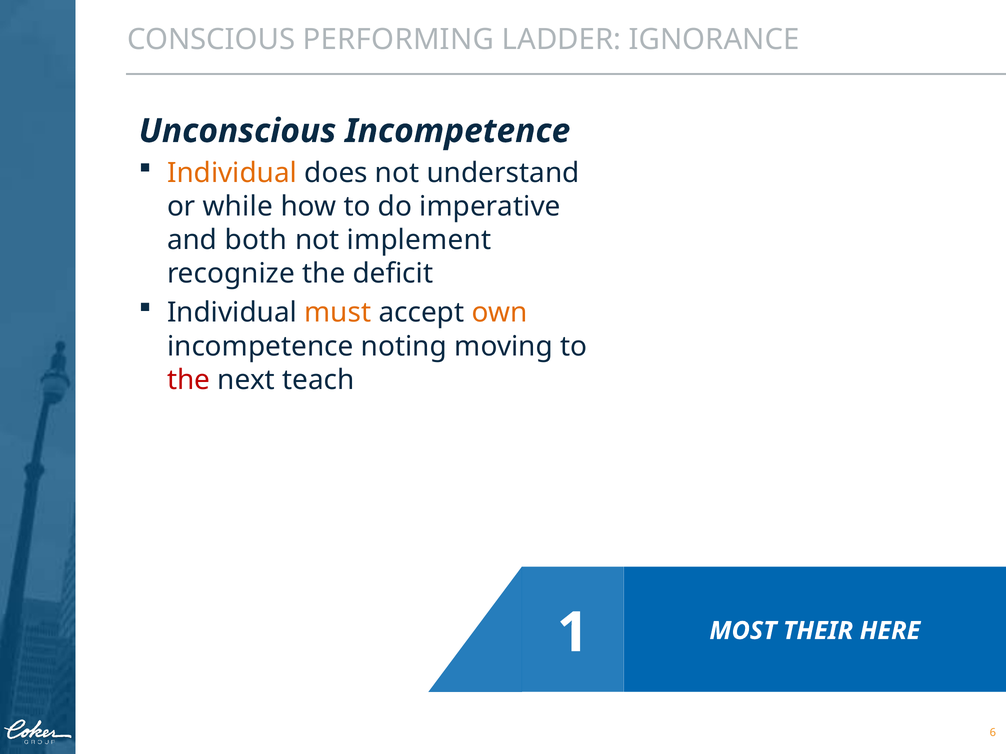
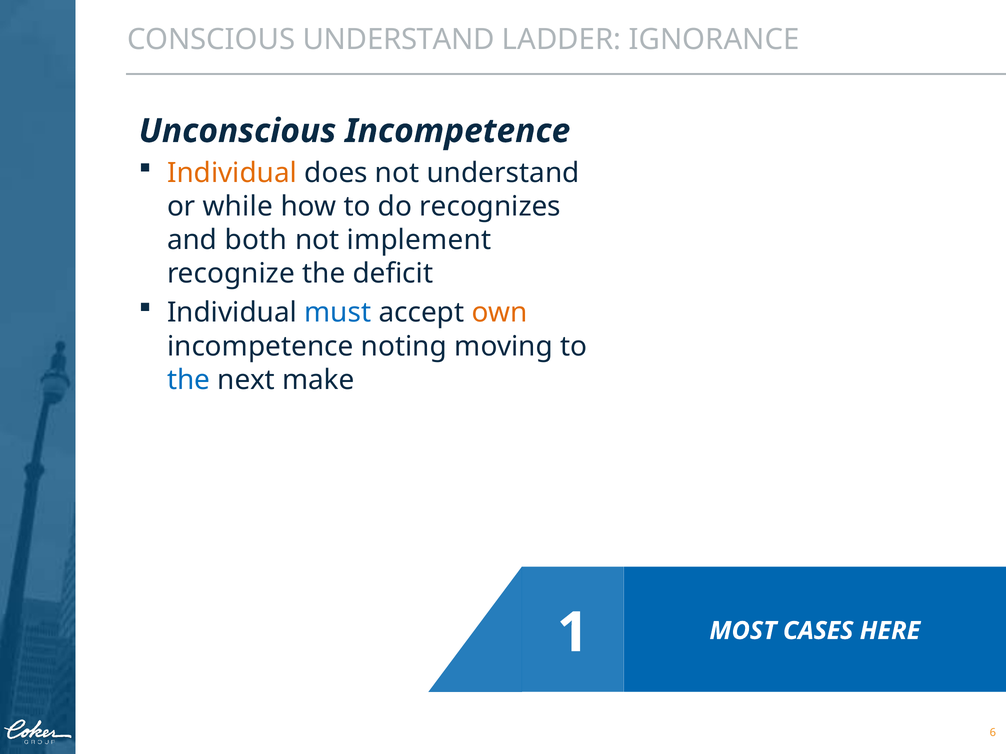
CONSCIOUS PERFORMING: PERFORMING -> UNDERSTAND
imperative: imperative -> recognizes
must colour: orange -> blue
the at (189, 380) colour: red -> blue
teach: teach -> make
THEIR: THEIR -> CASES
